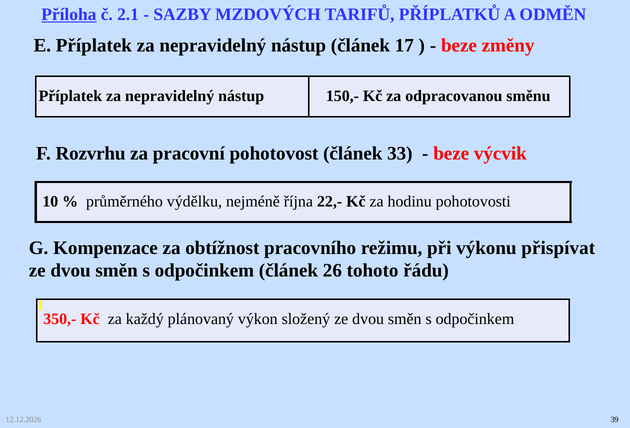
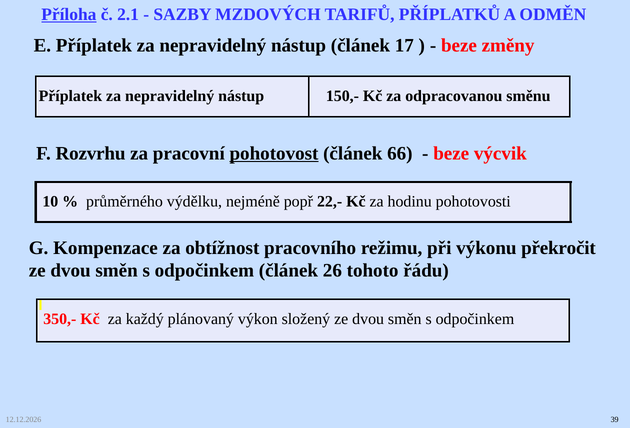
pohotovost underline: none -> present
33: 33 -> 66
října: října -> popř
přispívat: přispívat -> překročit
